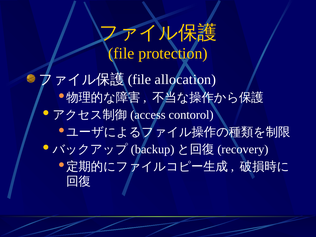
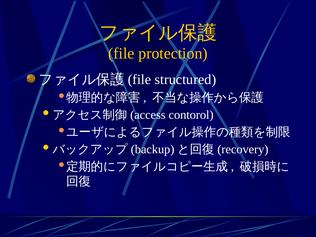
allocation: allocation -> structured
